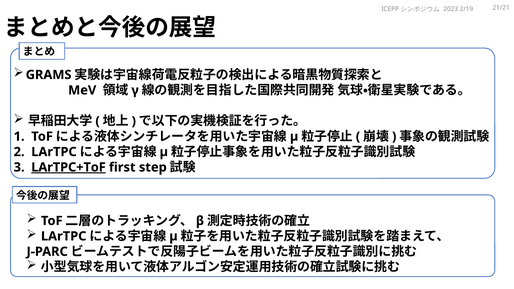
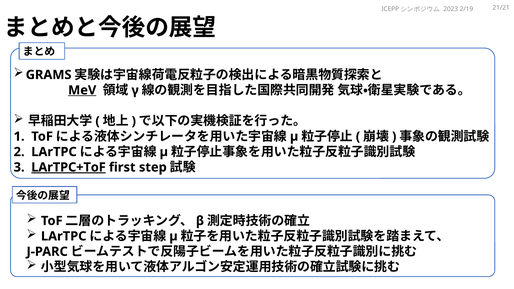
MeV underline: none -> present
